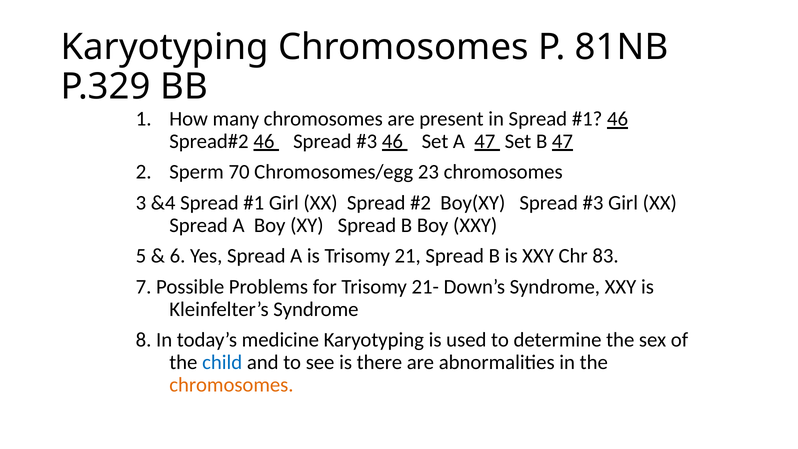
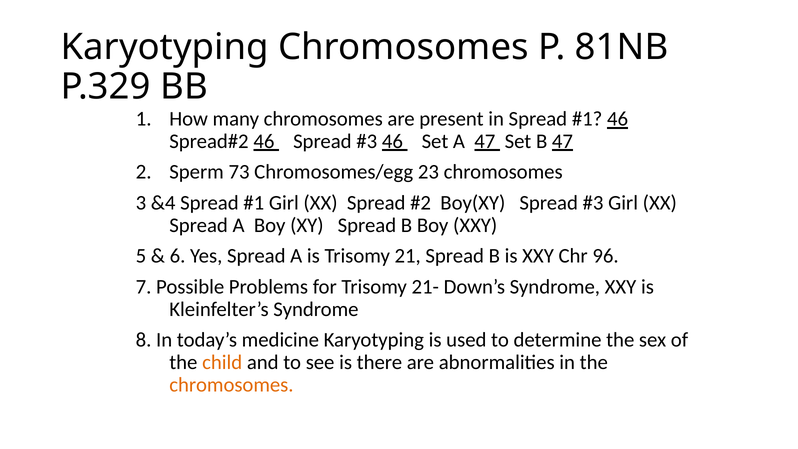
70: 70 -> 73
83: 83 -> 96
child colour: blue -> orange
